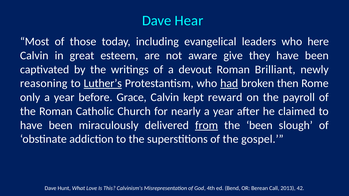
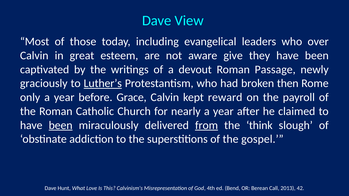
Hear: Hear -> View
here: here -> over
Brilliant: Brilliant -> Passage
reasoning: reasoning -> graciously
had underline: present -> none
been at (61, 125) underline: none -> present
the been: been -> think
